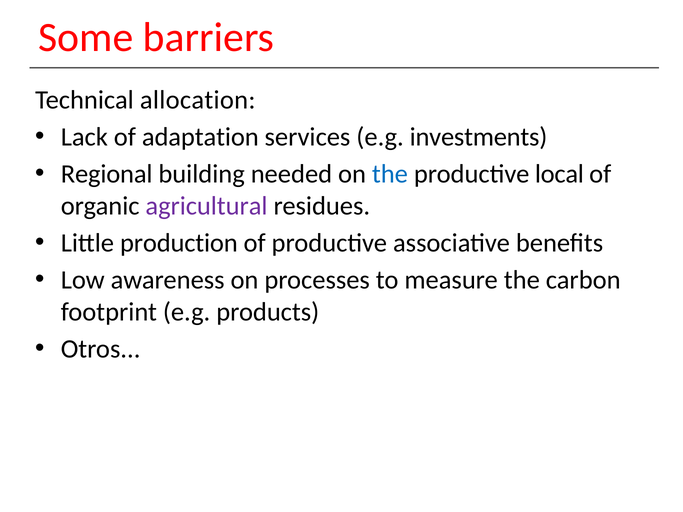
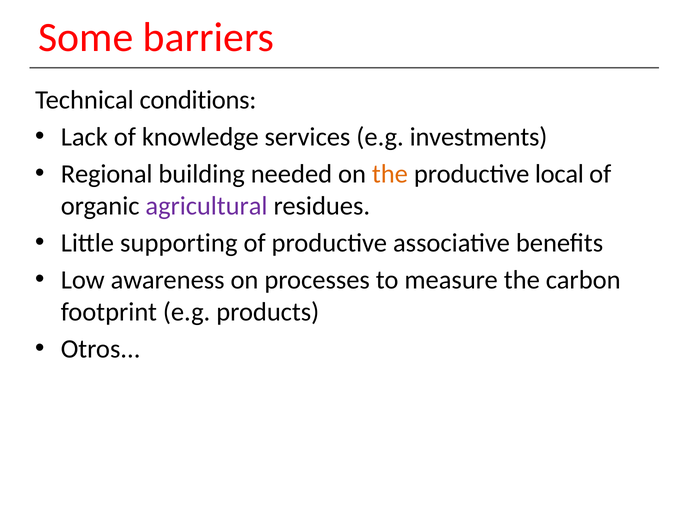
allocation: allocation -> conditions
adaptation: adaptation -> knowledge
the at (390, 174) colour: blue -> orange
production: production -> supporting
